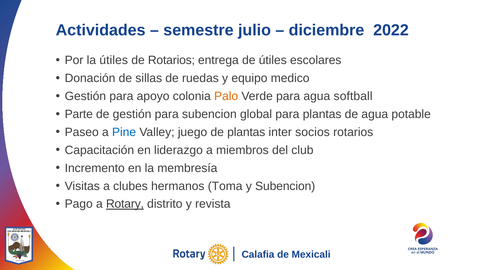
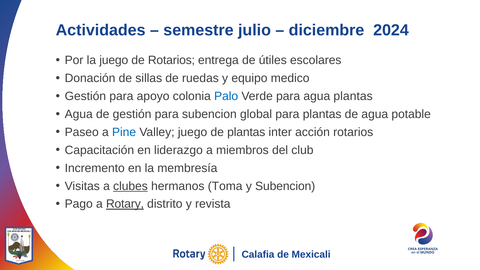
2022: 2022 -> 2024
la útiles: útiles -> juego
Palo colour: orange -> blue
agua softball: softball -> plantas
Parte at (79, 114): Parte -> Agua
socios: socios -> acción
clubes underline: none -> present
